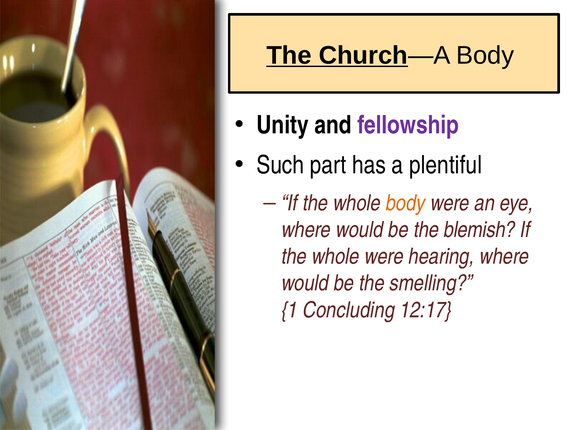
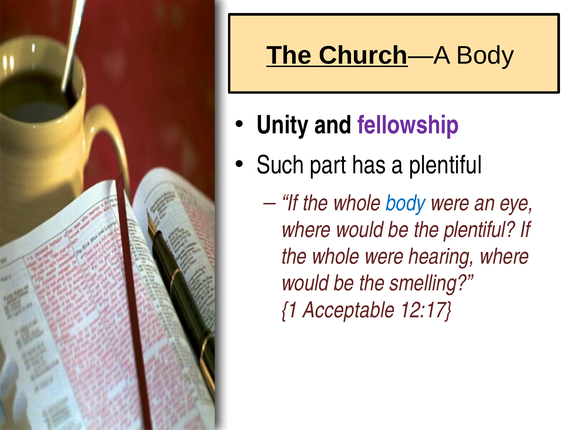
body at (406, 203) colour: orange -> blue
the blemish: blemish -> plentiful
Concluding: Concluding -> Acceptable
